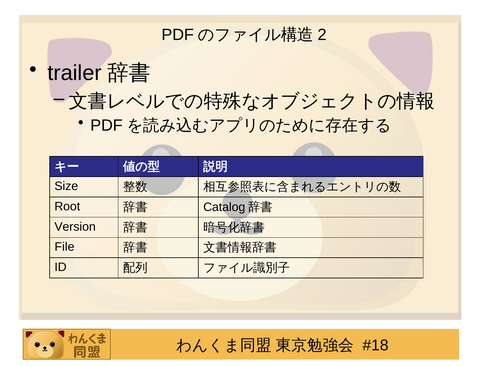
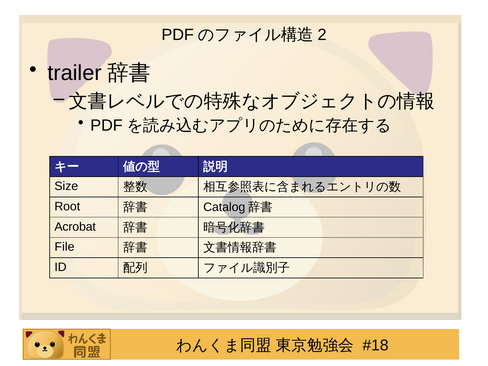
Version: Version -> Acrobat
